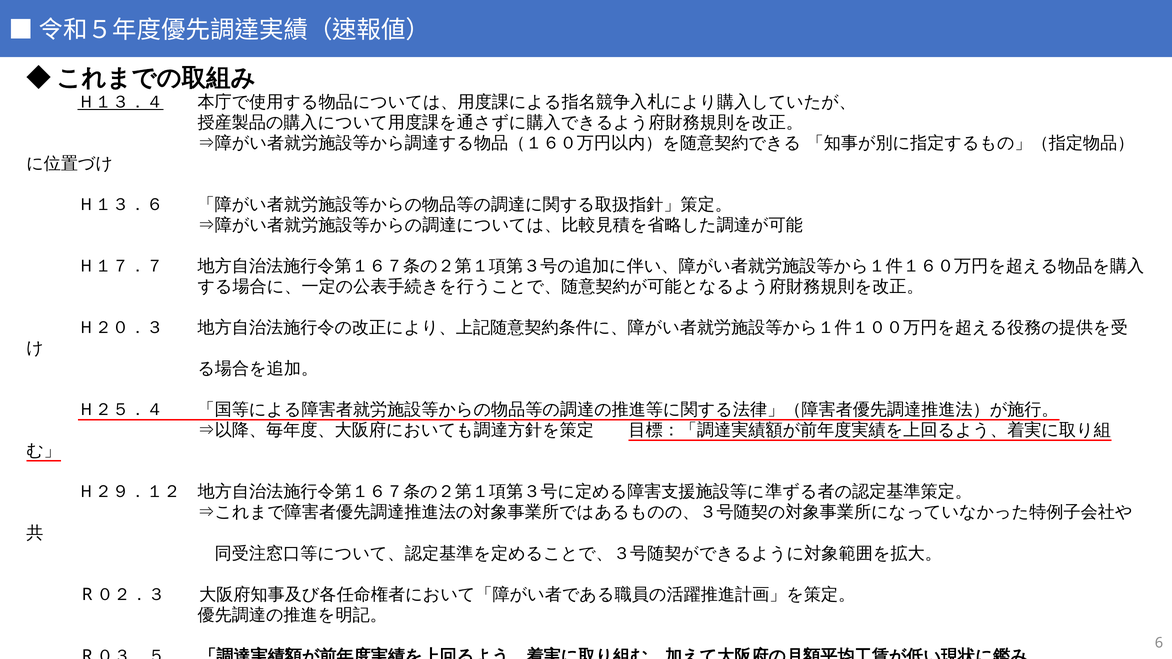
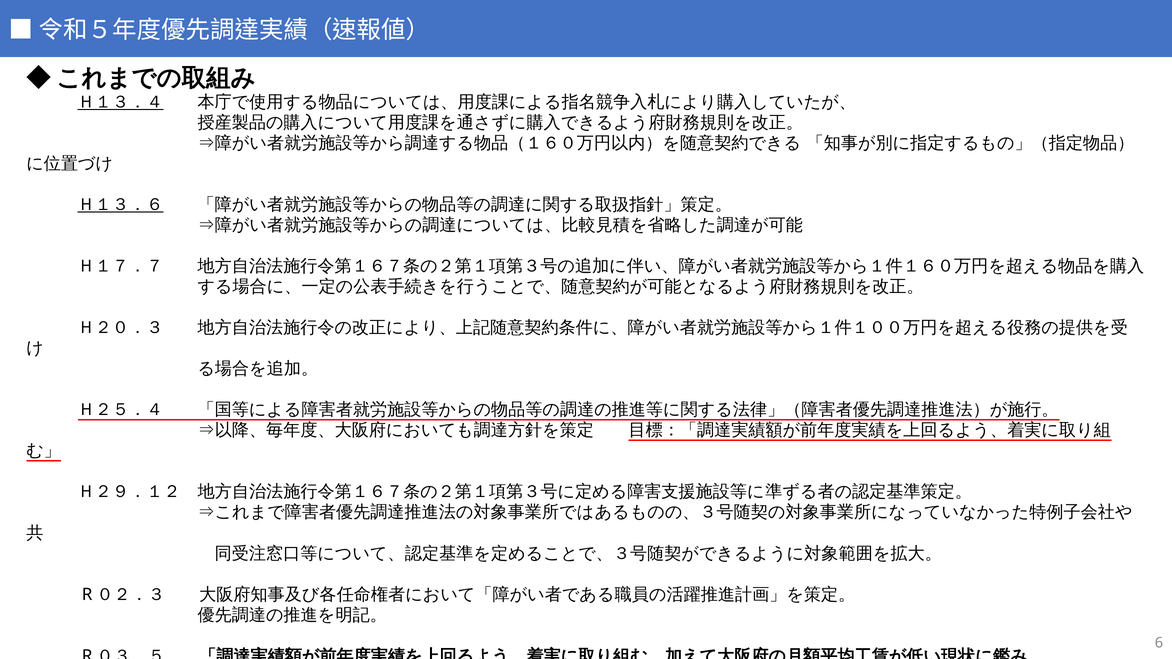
Ｈ１３．６ underline: none -> present
